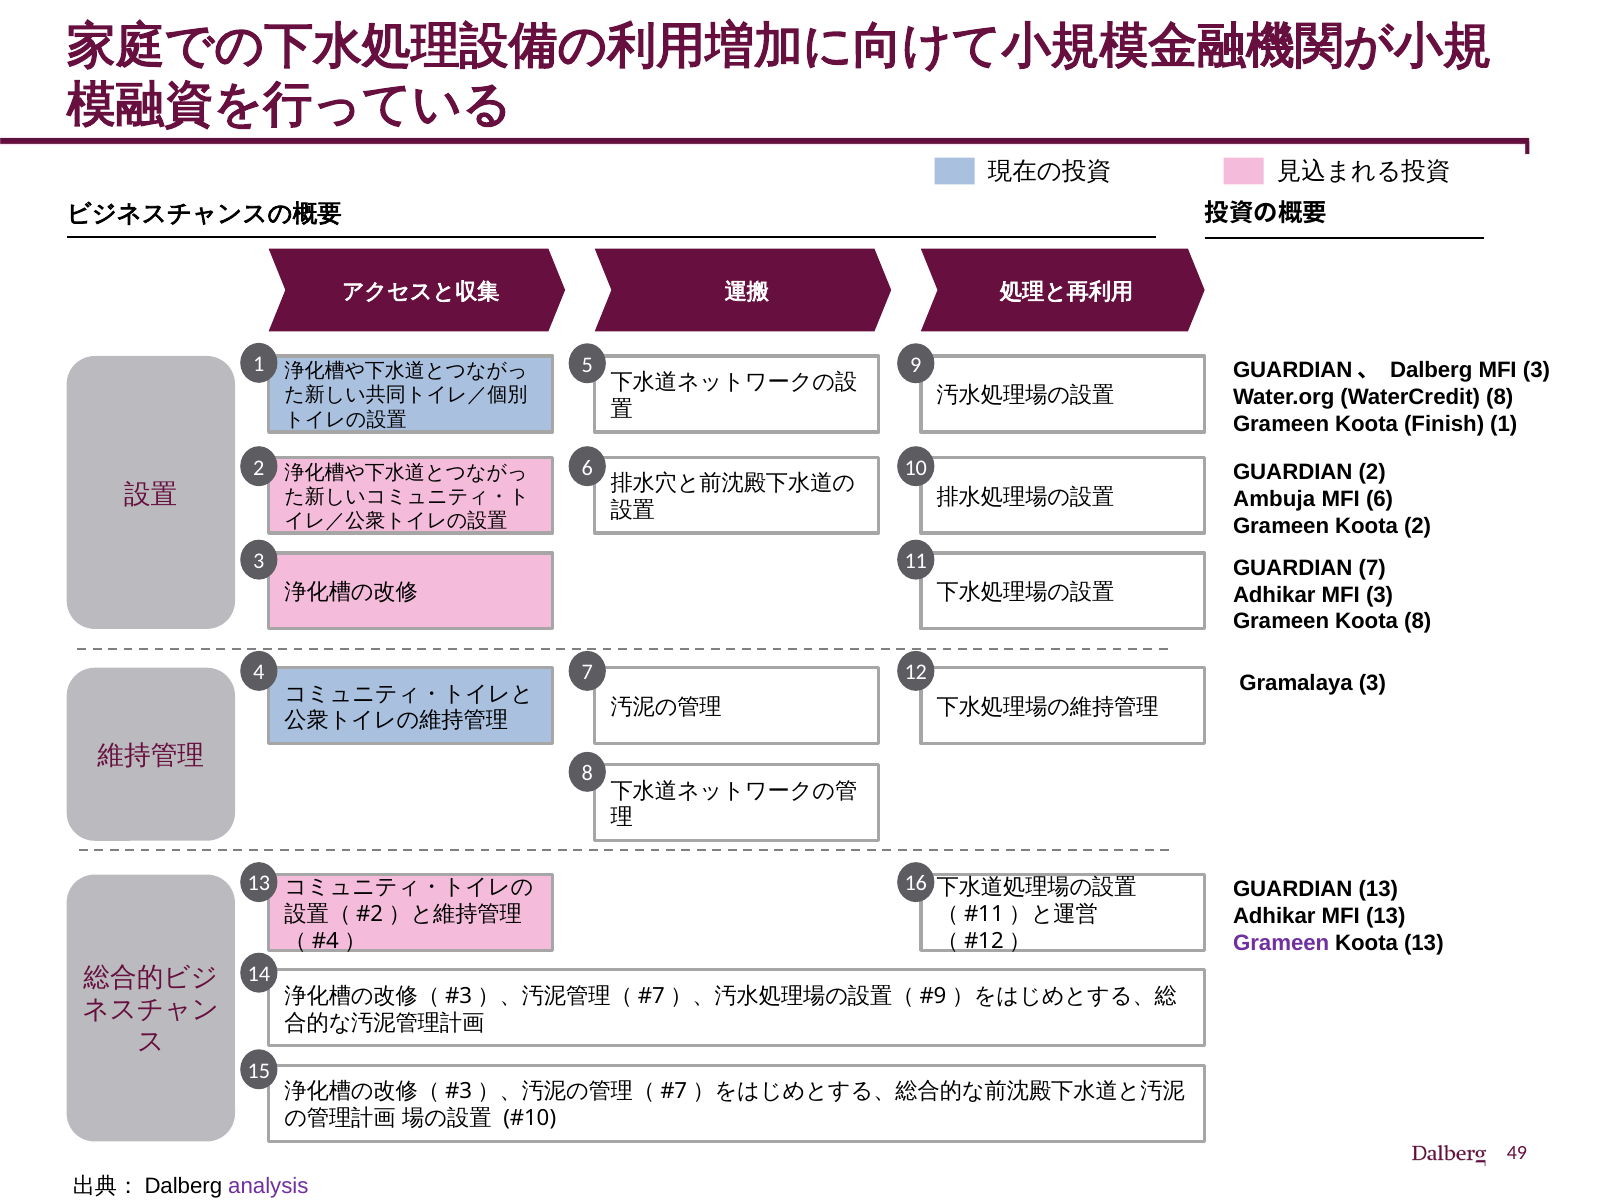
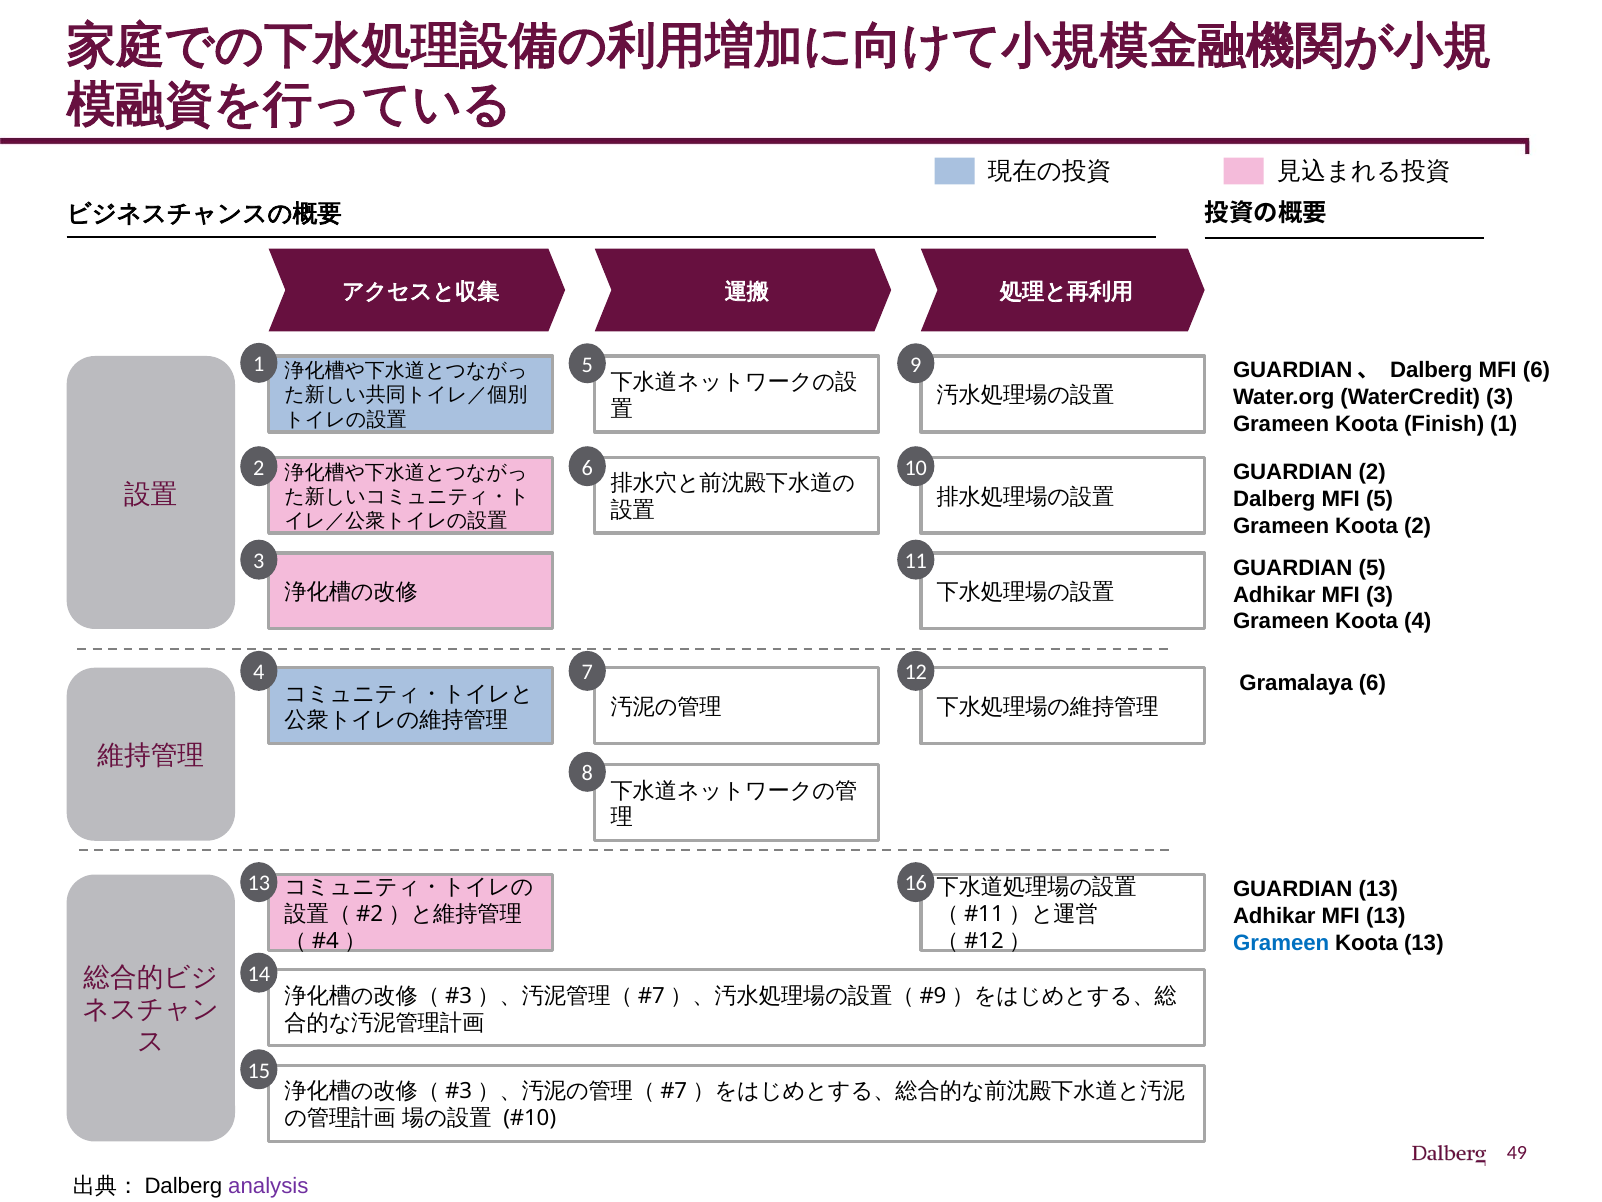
3 at (1536, 370): 3 -> 6
WaterCredit 8: 8 -> 3
Ambuja at (1274, 499): Ambuja -> Dalberg
MFI 6: 6 -> 5
GUARDIAN 7: 7 -> 5
Koota 8: 8 -> 4
Gramalaya 3: 3 -> 6
Grameen at (1281, 943) colour: purple -> blue
